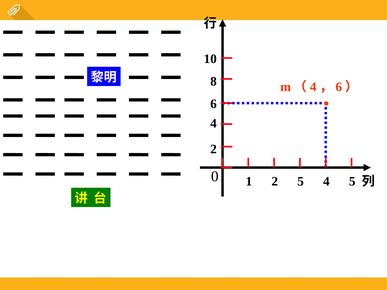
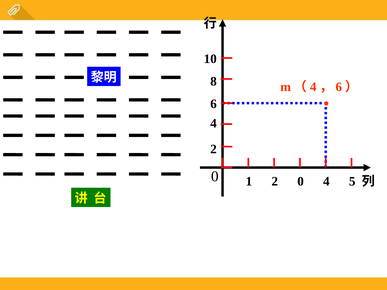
2 5: 5 -> 0
